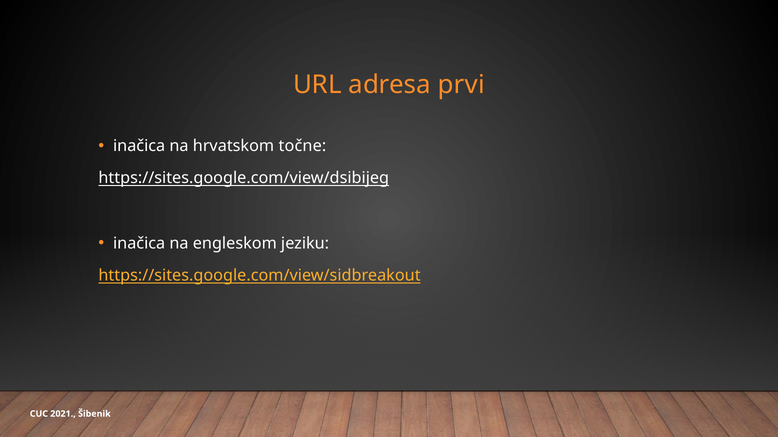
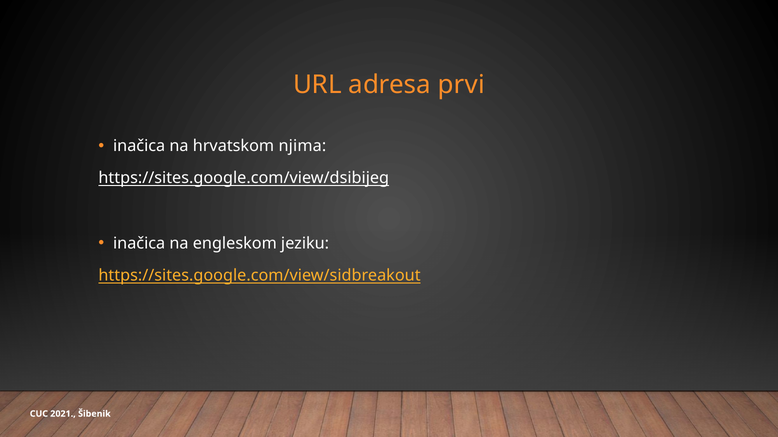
točne: točne -> njima
